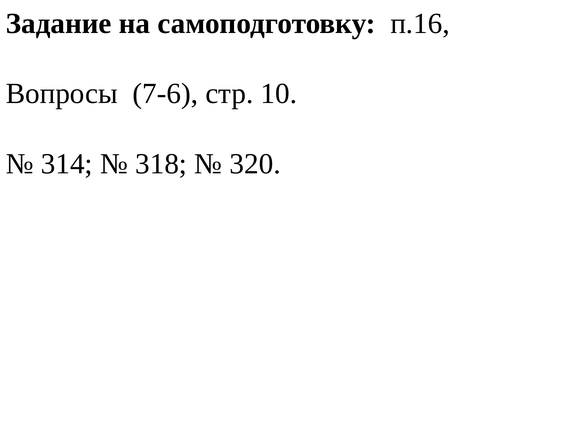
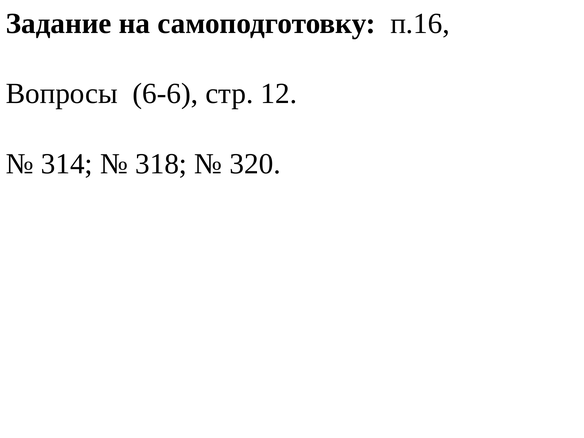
7-6: 7-6 -> 6-6
10: 10 -> 12
